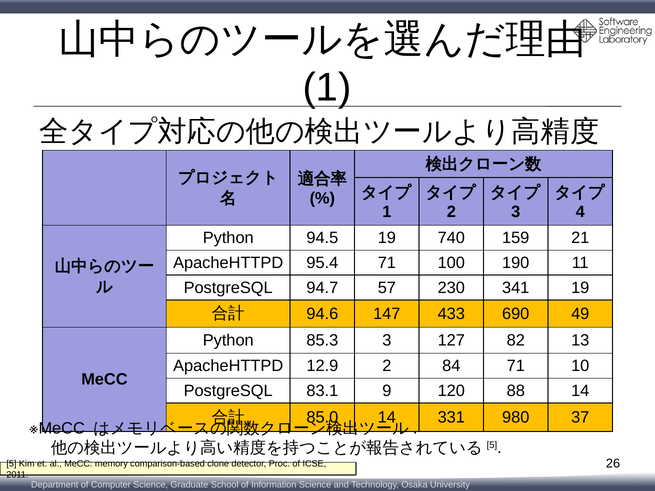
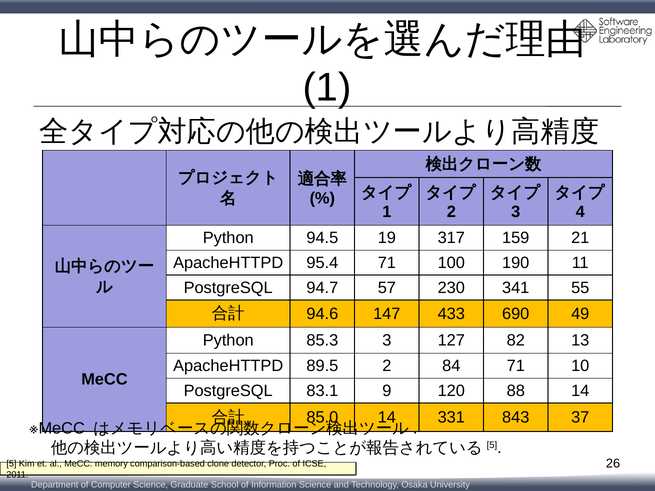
740: 740 -> 317
341 19: 19 -> 55
12.9: 12.9 -> 89.5
980: 980 -> 843
